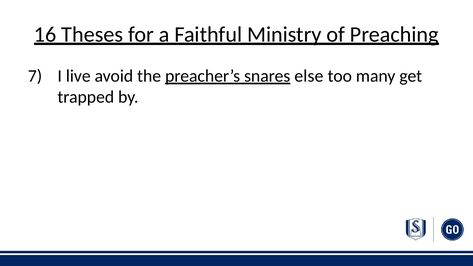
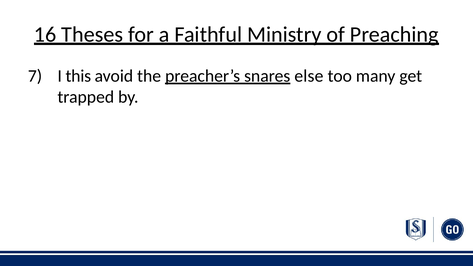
live: live -> this
